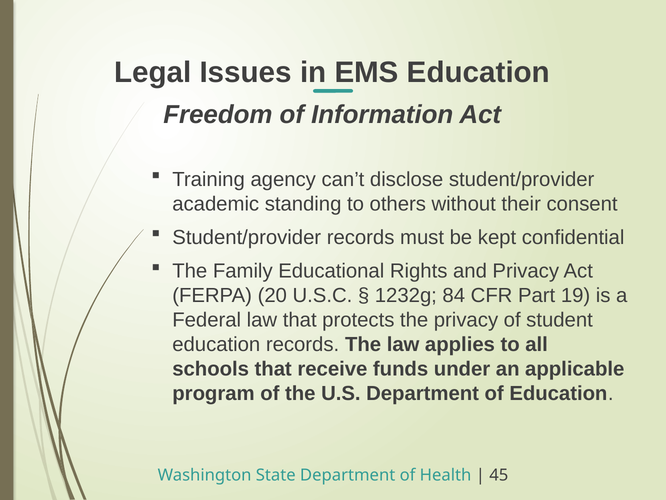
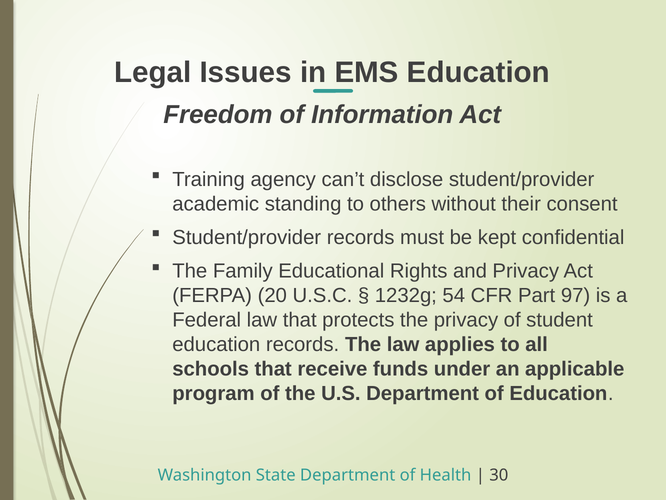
84: 84 -> 54
19: 19 -> 97
45: 45 -> 30
